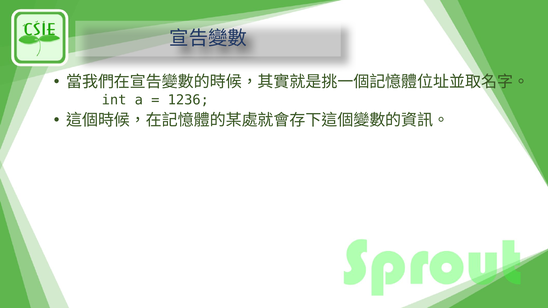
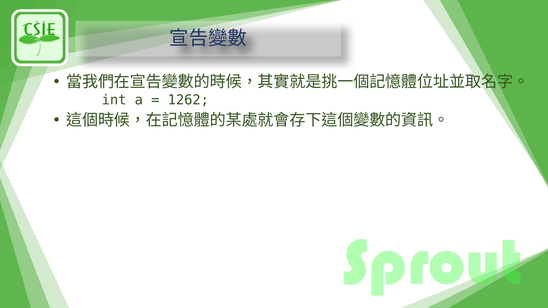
1236: 1236 -> 1262
